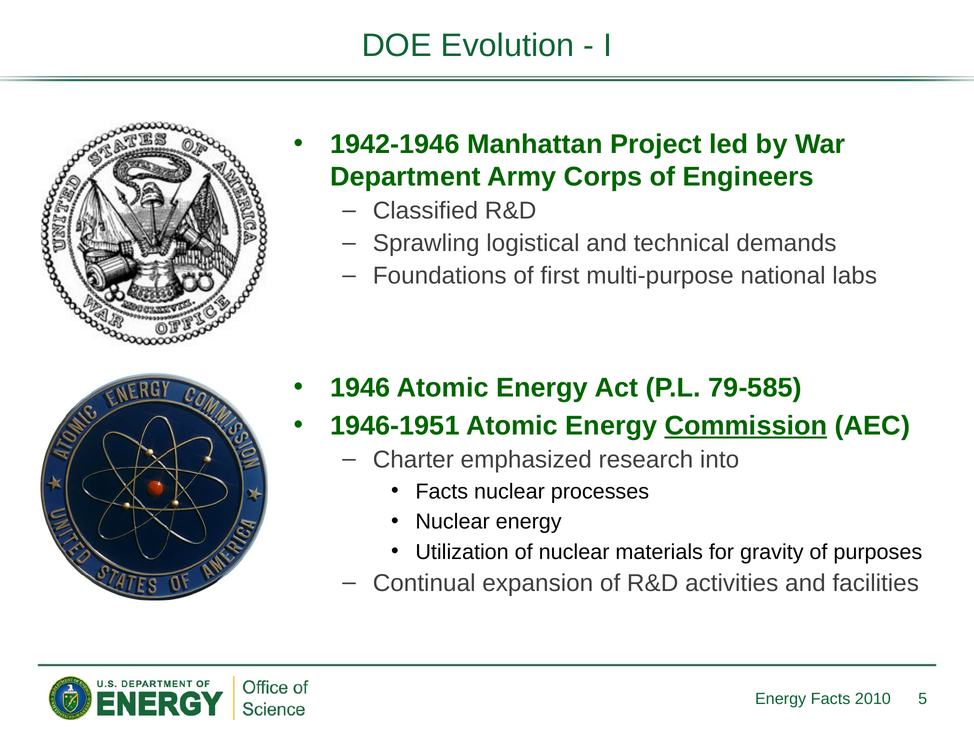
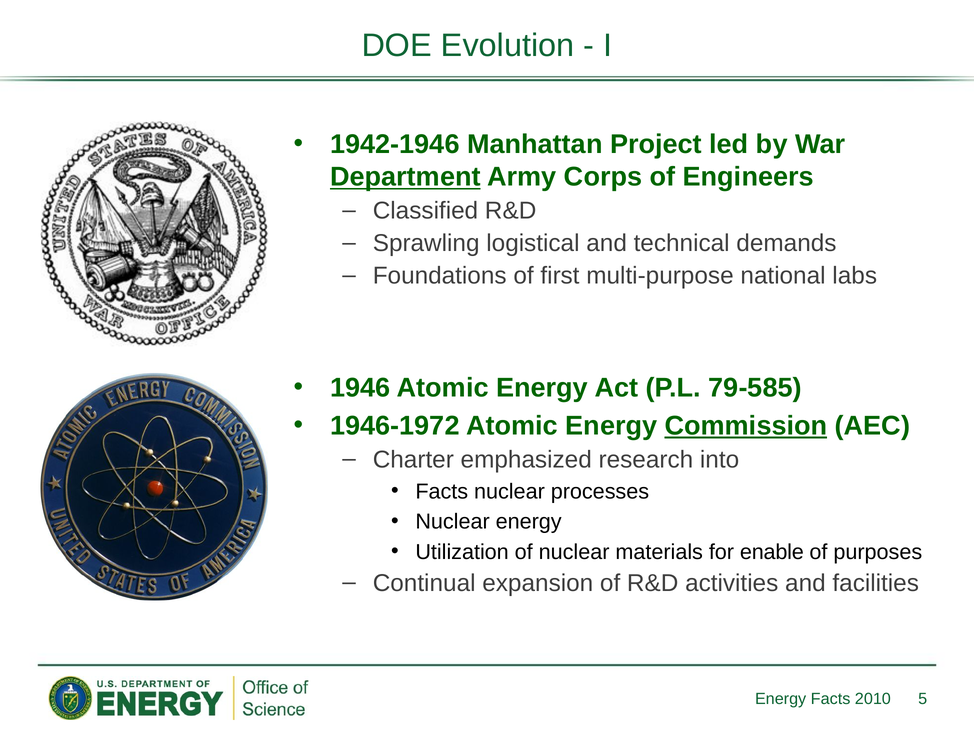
Department underline: none -> present
1946-1951: 1946-1951 -> 1946-1972
gravity: gravity -> enable
